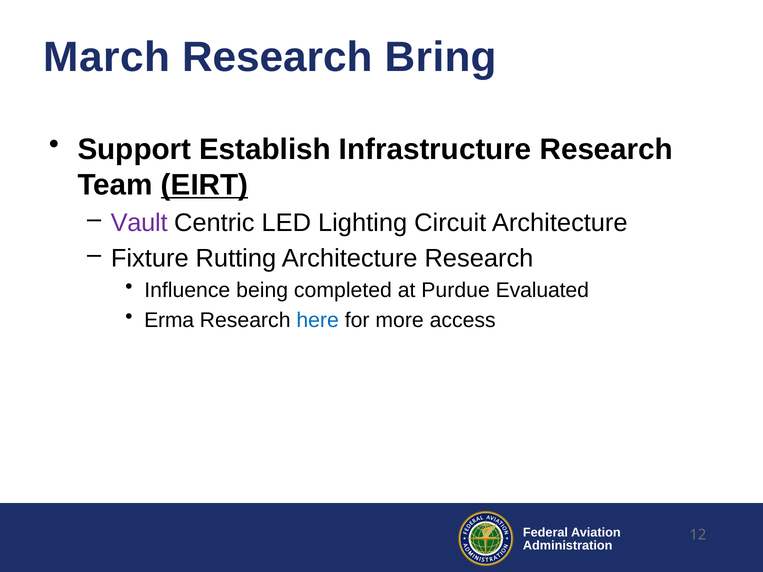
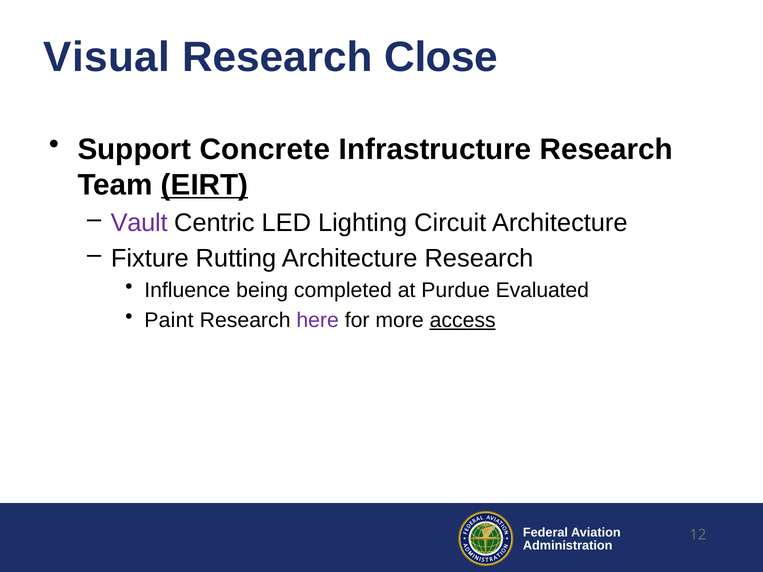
March: March -> Visual
Bring: Bring -> Close
Establish: Establish -> Concrete
Erma: Erma -> Paint
here colour: blue -> purple
access underline: none -> present
